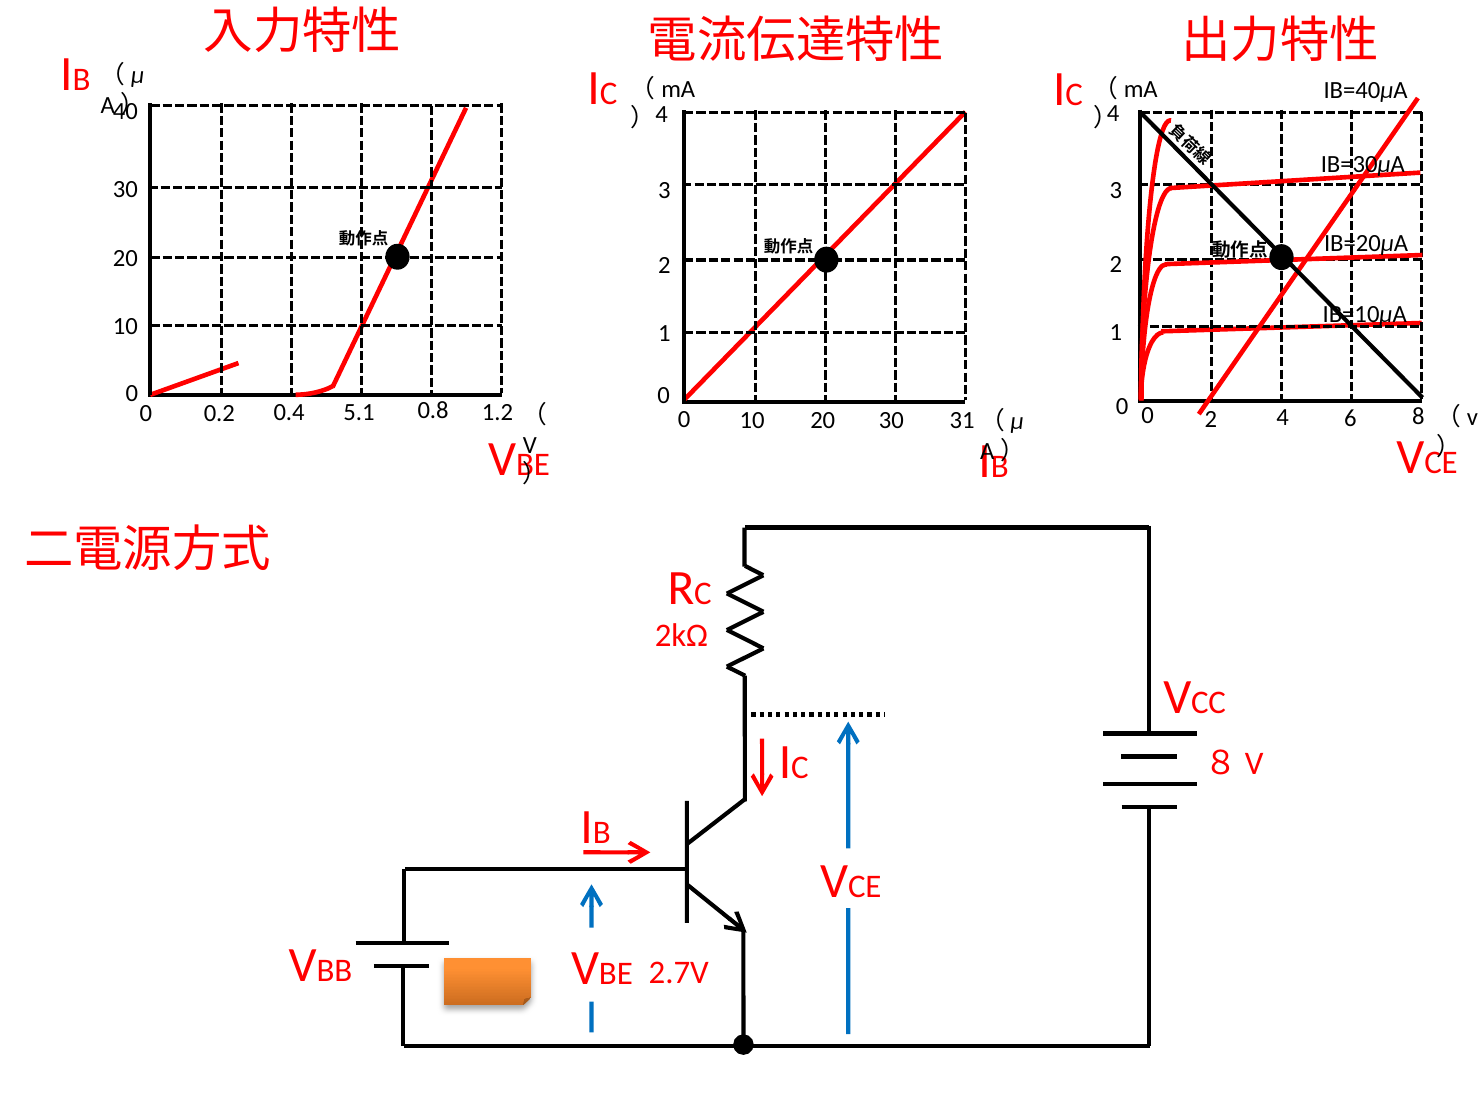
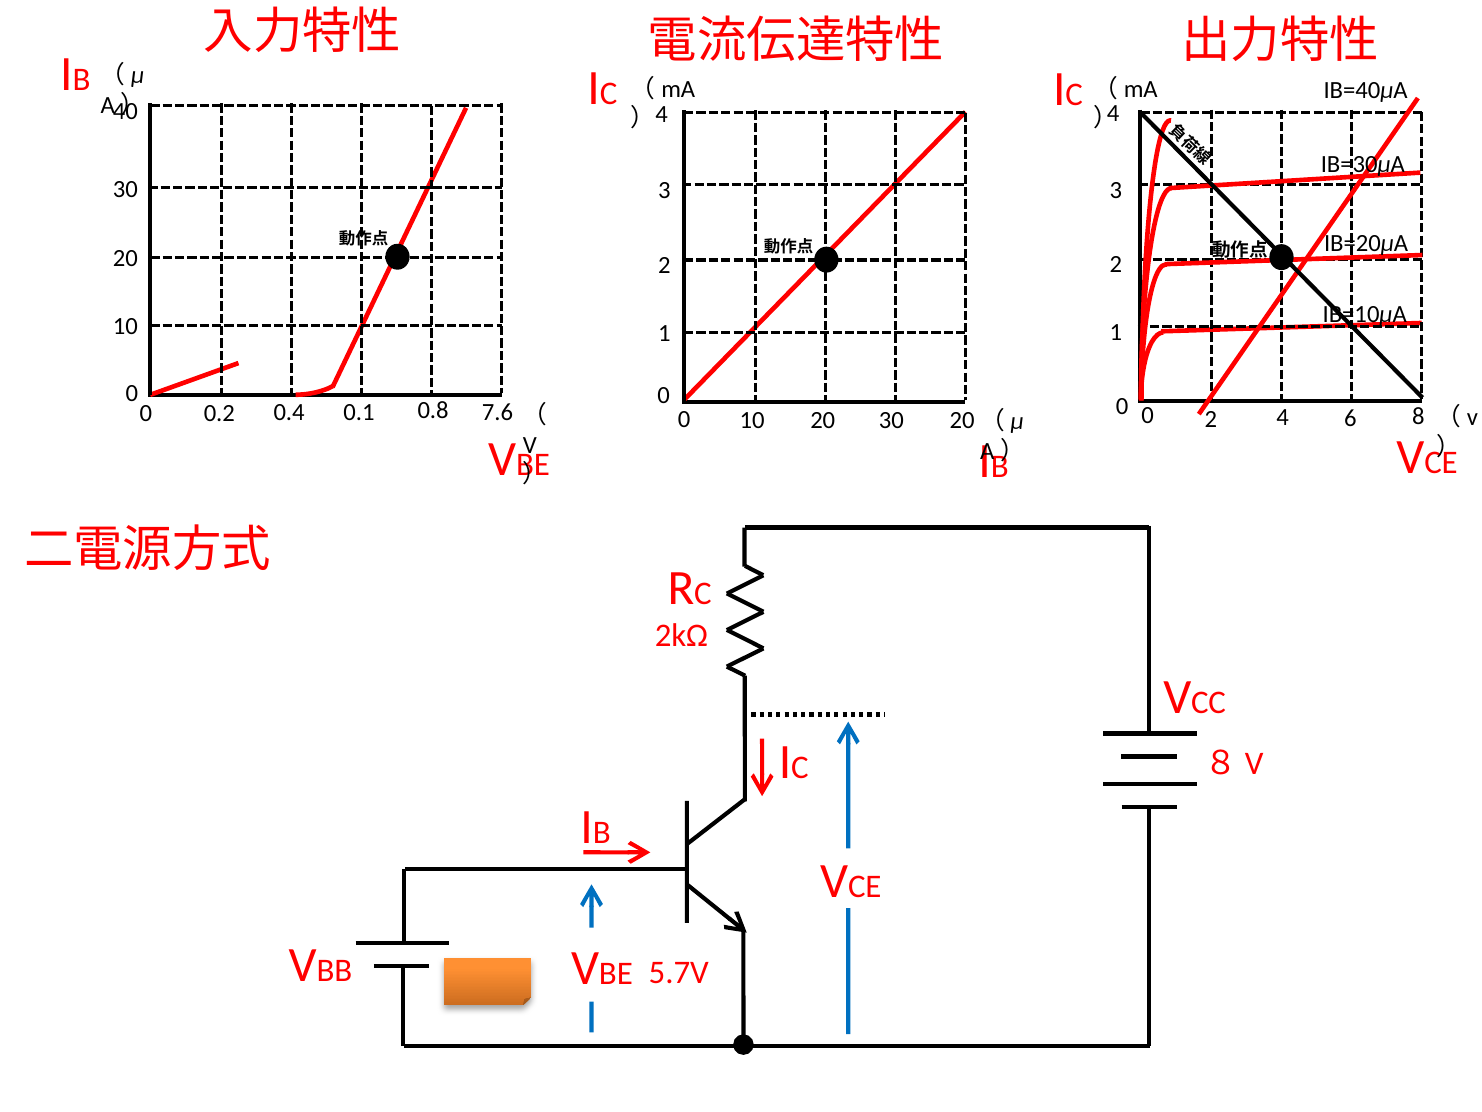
5.1: 5.1 -> 0.1
1.2: 1.2 -> 7.6
30 31: 31 -> 20
2.7V: 2.7V -> 5.7V
